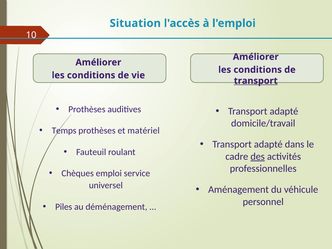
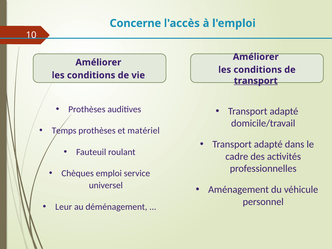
Situation: Situation -> Concerne
des underline: present -> none
Piles: Piles -> Leur
